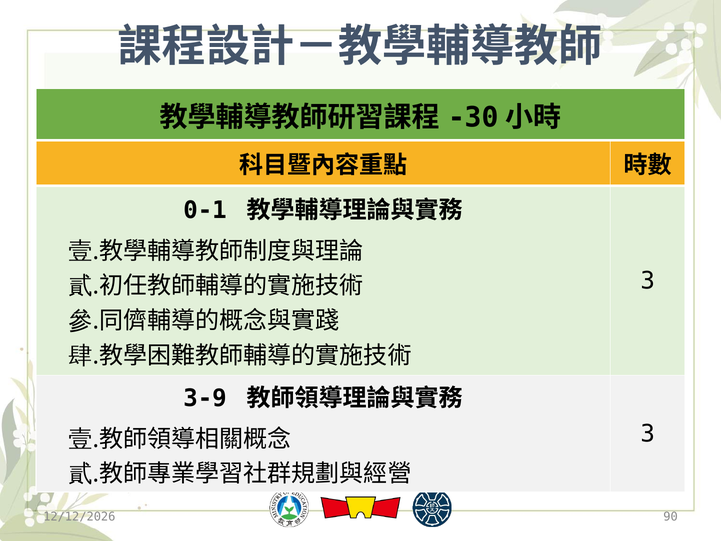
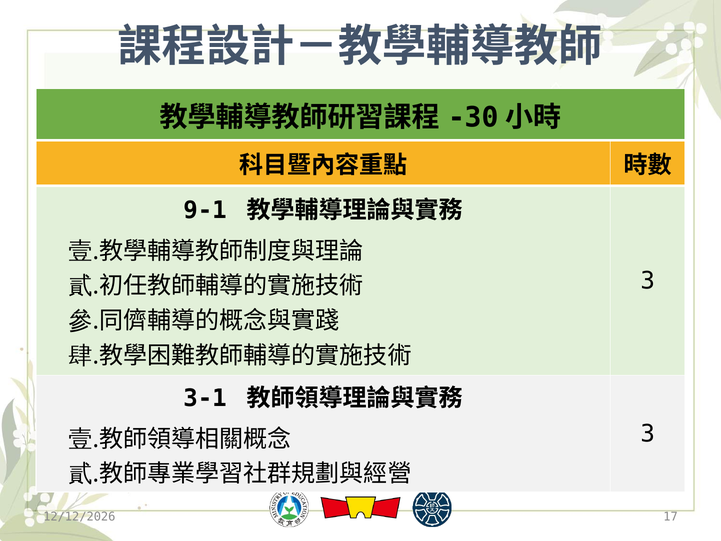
0-1: 0-1 -> 9-1
3-9: 3-9 -> 3-1
90: 90 -> 17
